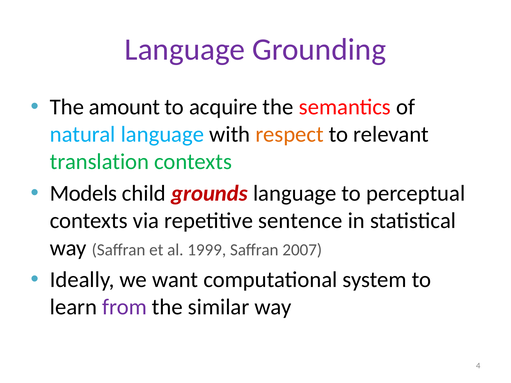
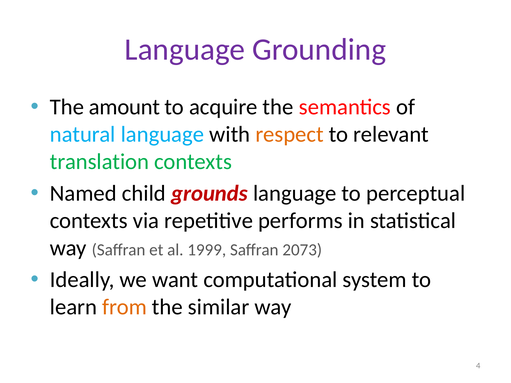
Models: Models -> Named
sentence: sentence -> performs
2007: 2007 -> 2073
from colour: purple -> orange
